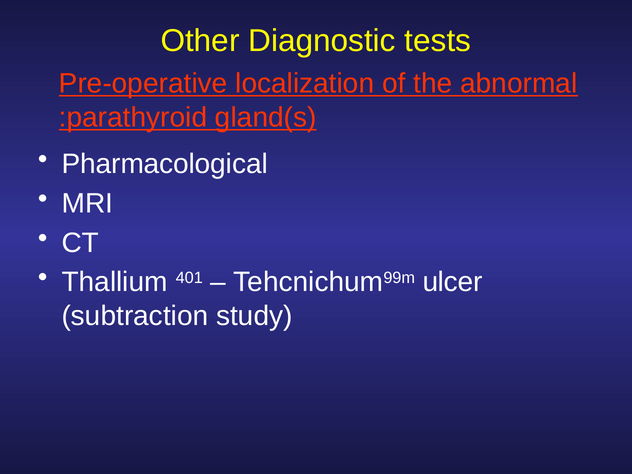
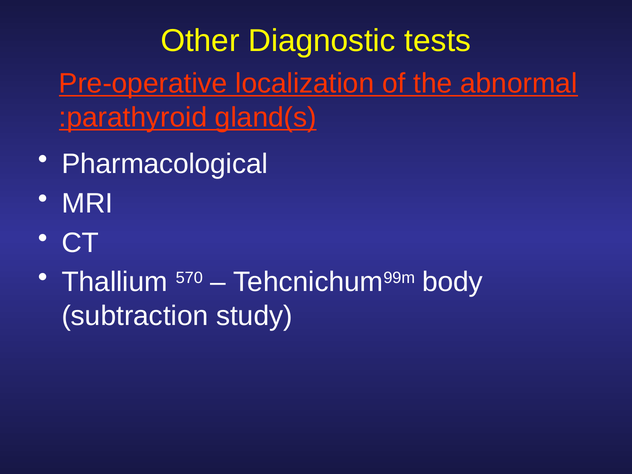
401: 401 -> 570
ulcer: ulcer -> body
